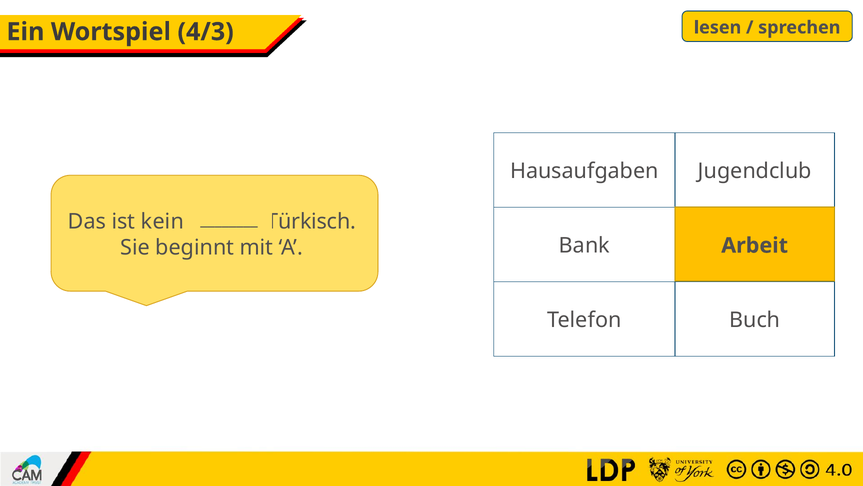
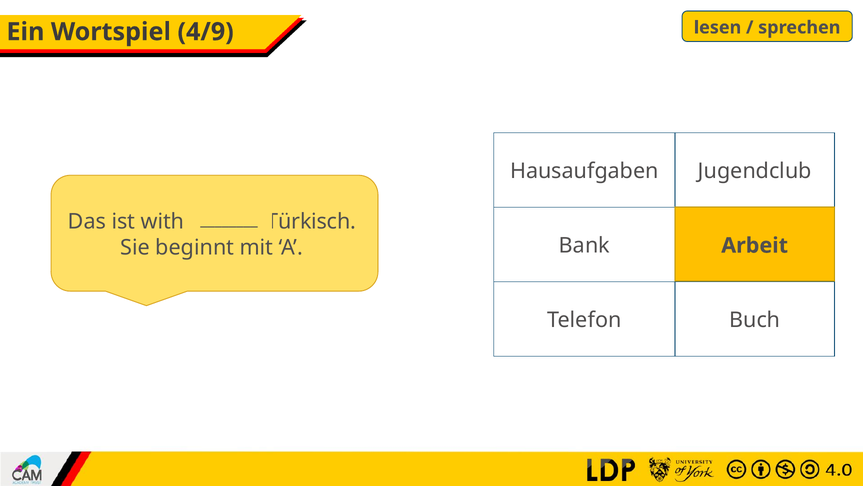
4/3: 4/3 -> 4/9
kein: kein -> with
